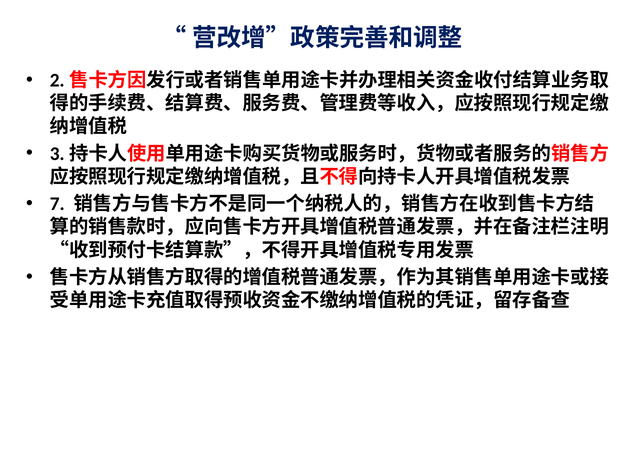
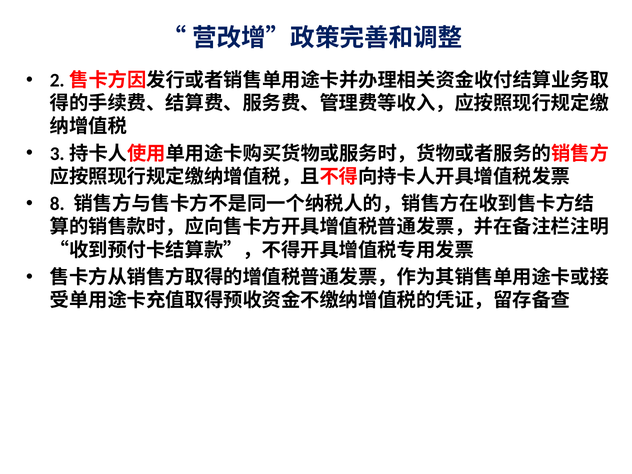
7: 7 -> 8
